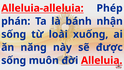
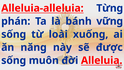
Phép: Phép -> Từng
nhận: nhận -> vững
